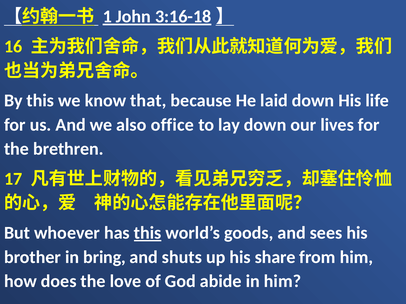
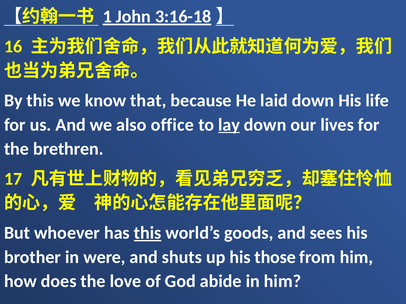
lay underline: none -> present
bring: bring -> were
share: share -> those
